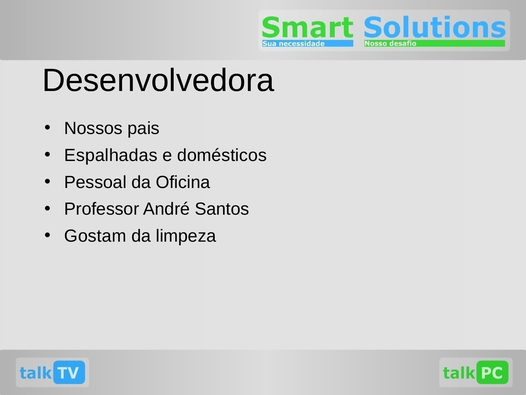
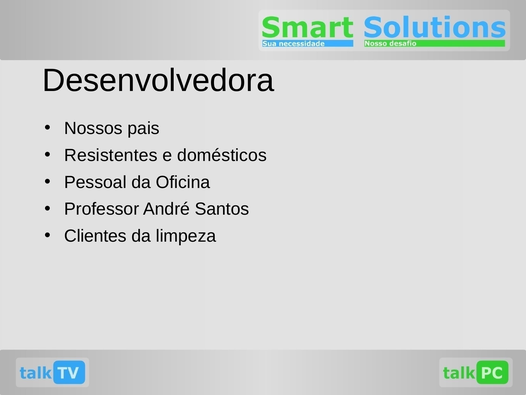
Espalhadas: Espalhadas -> Resistentes
Gostam: Gostam -> Clientes
